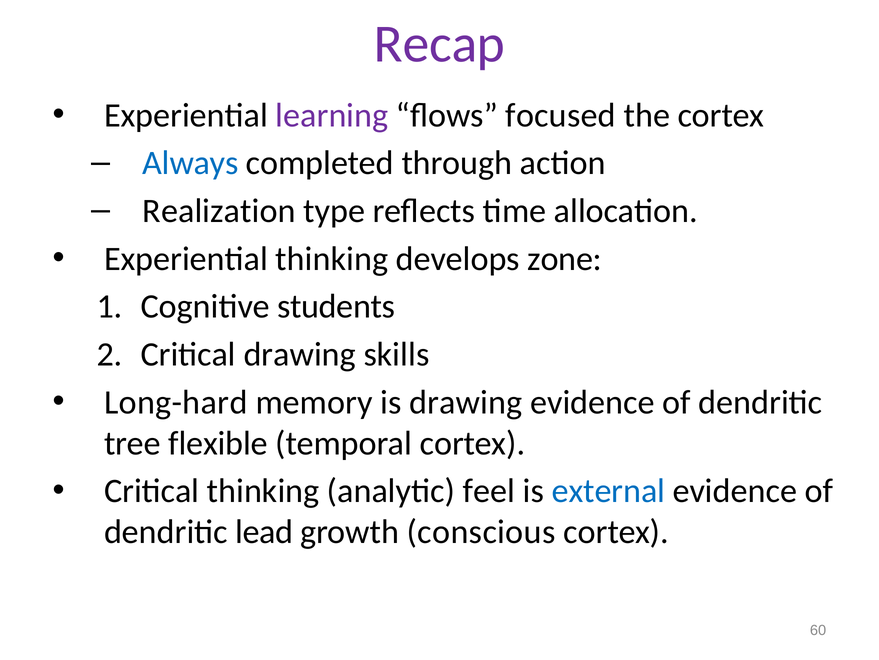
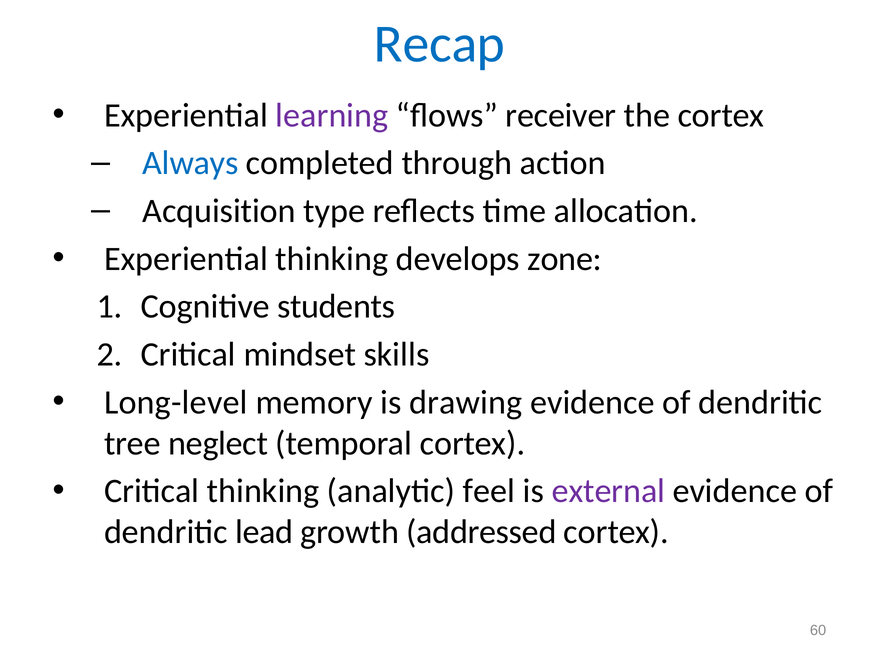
Recap colour: purple -> blue
focused: focused -> receiver
Realization: Realization -> Acquisition
Critical drawing: drawing -> mindset
Long-hard: Long-hard -> Long-level
flexible: flexible -> neglect
external colour: blue -> purple
conscious: conscious -> addressed
